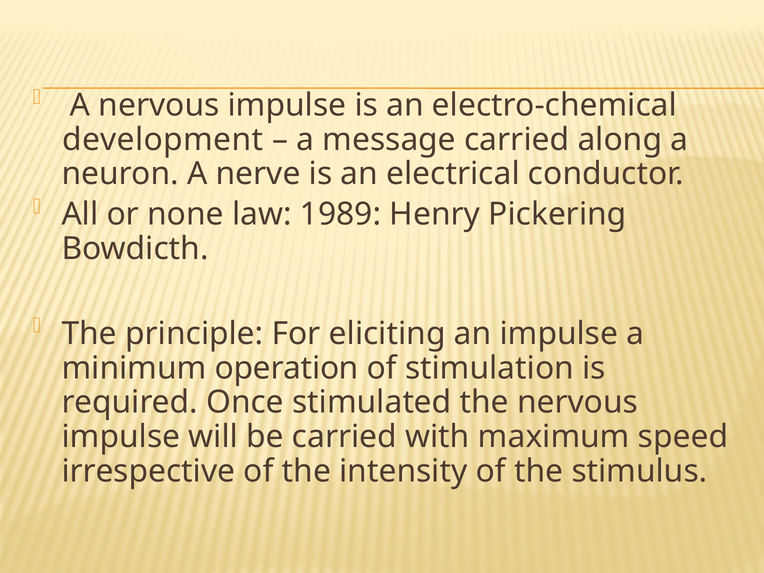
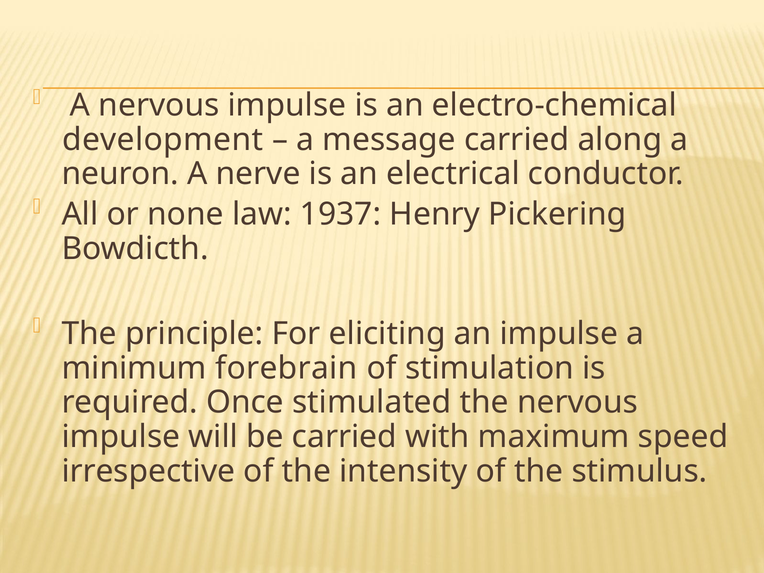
1989: 1989 -> 1937
operation: operation -> forebrain
